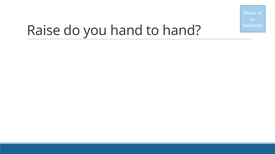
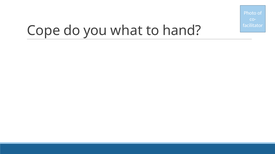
Raise: Raise -> Cope
you hand: hand -> what
